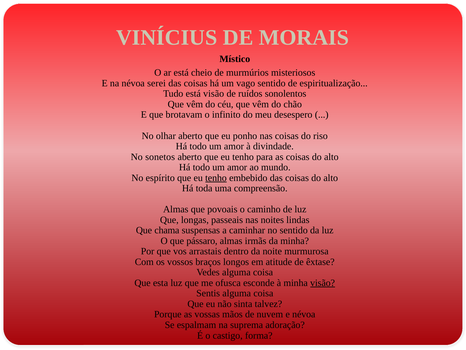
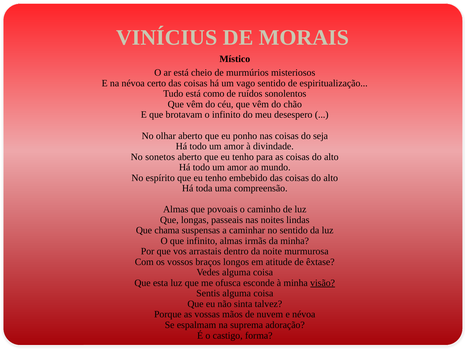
serei: serei -> certo
está visão: visão -> como
riso: riso -> seja
tenho at (216, 178) underline: present -> none
que pássaro: pássaro -> infinito
